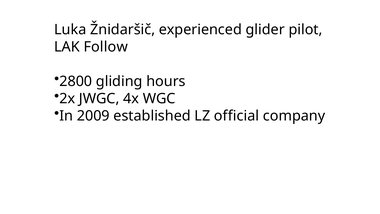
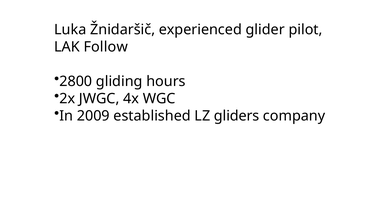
official: official -> gliders
